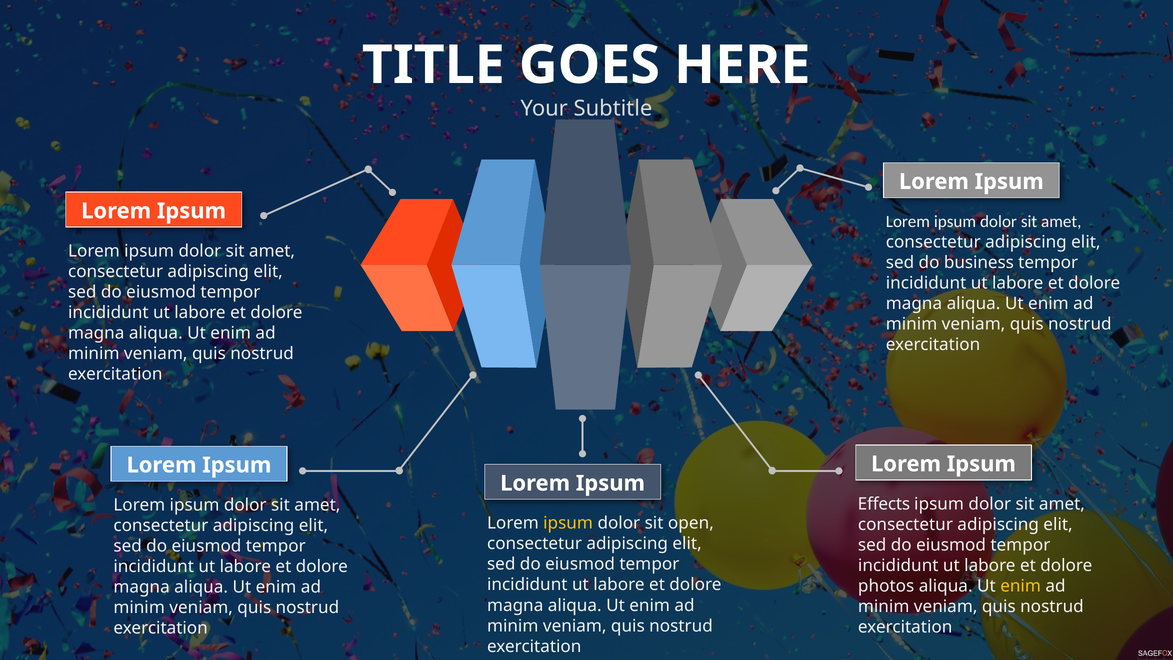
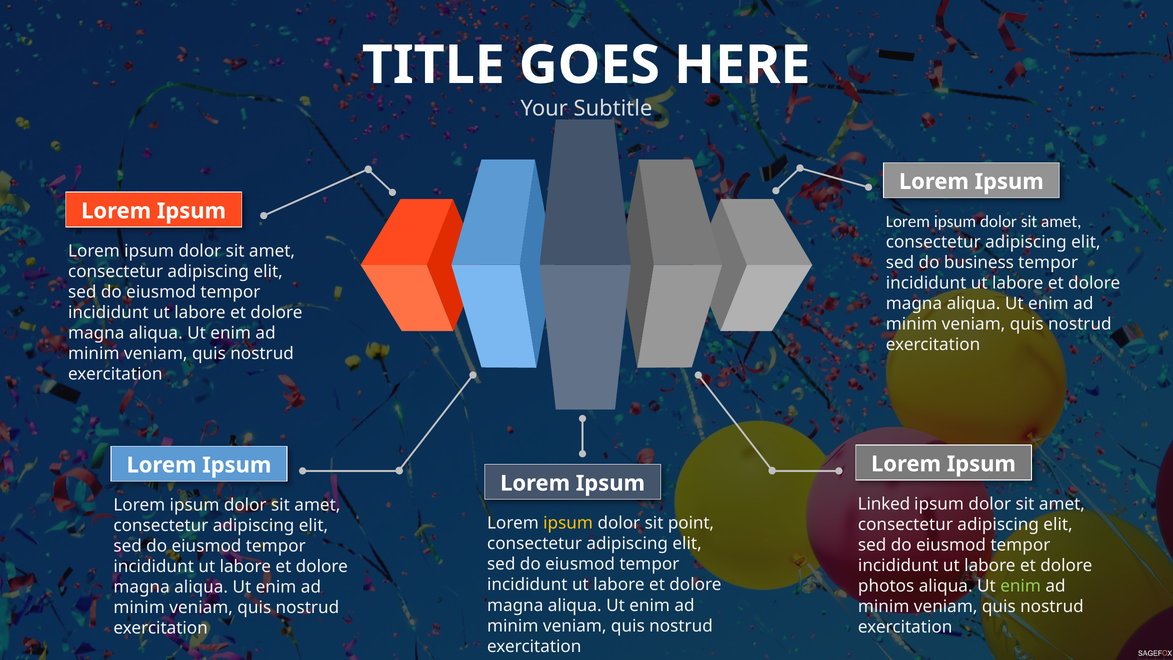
Effects: Effects -> Linked
open: open -> point
enim at (1021, 586) colour: yellow -> light green
